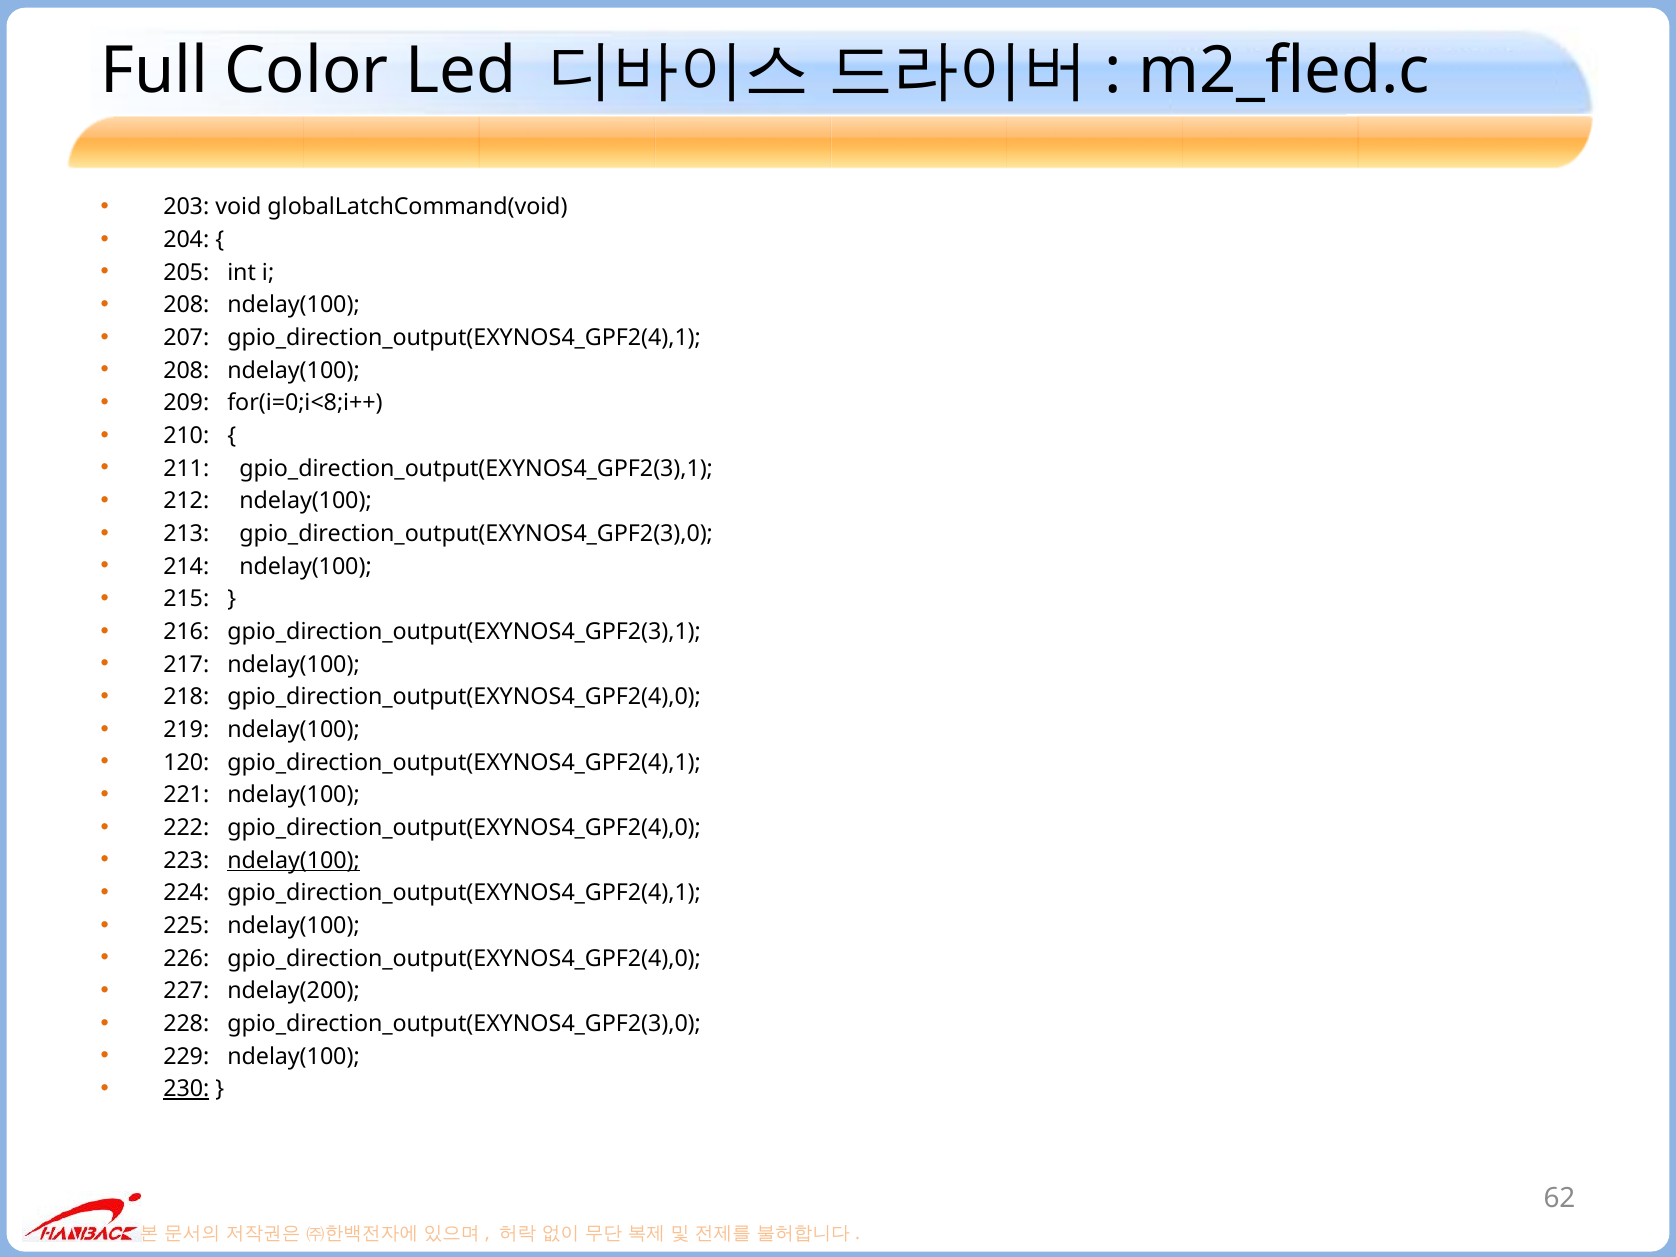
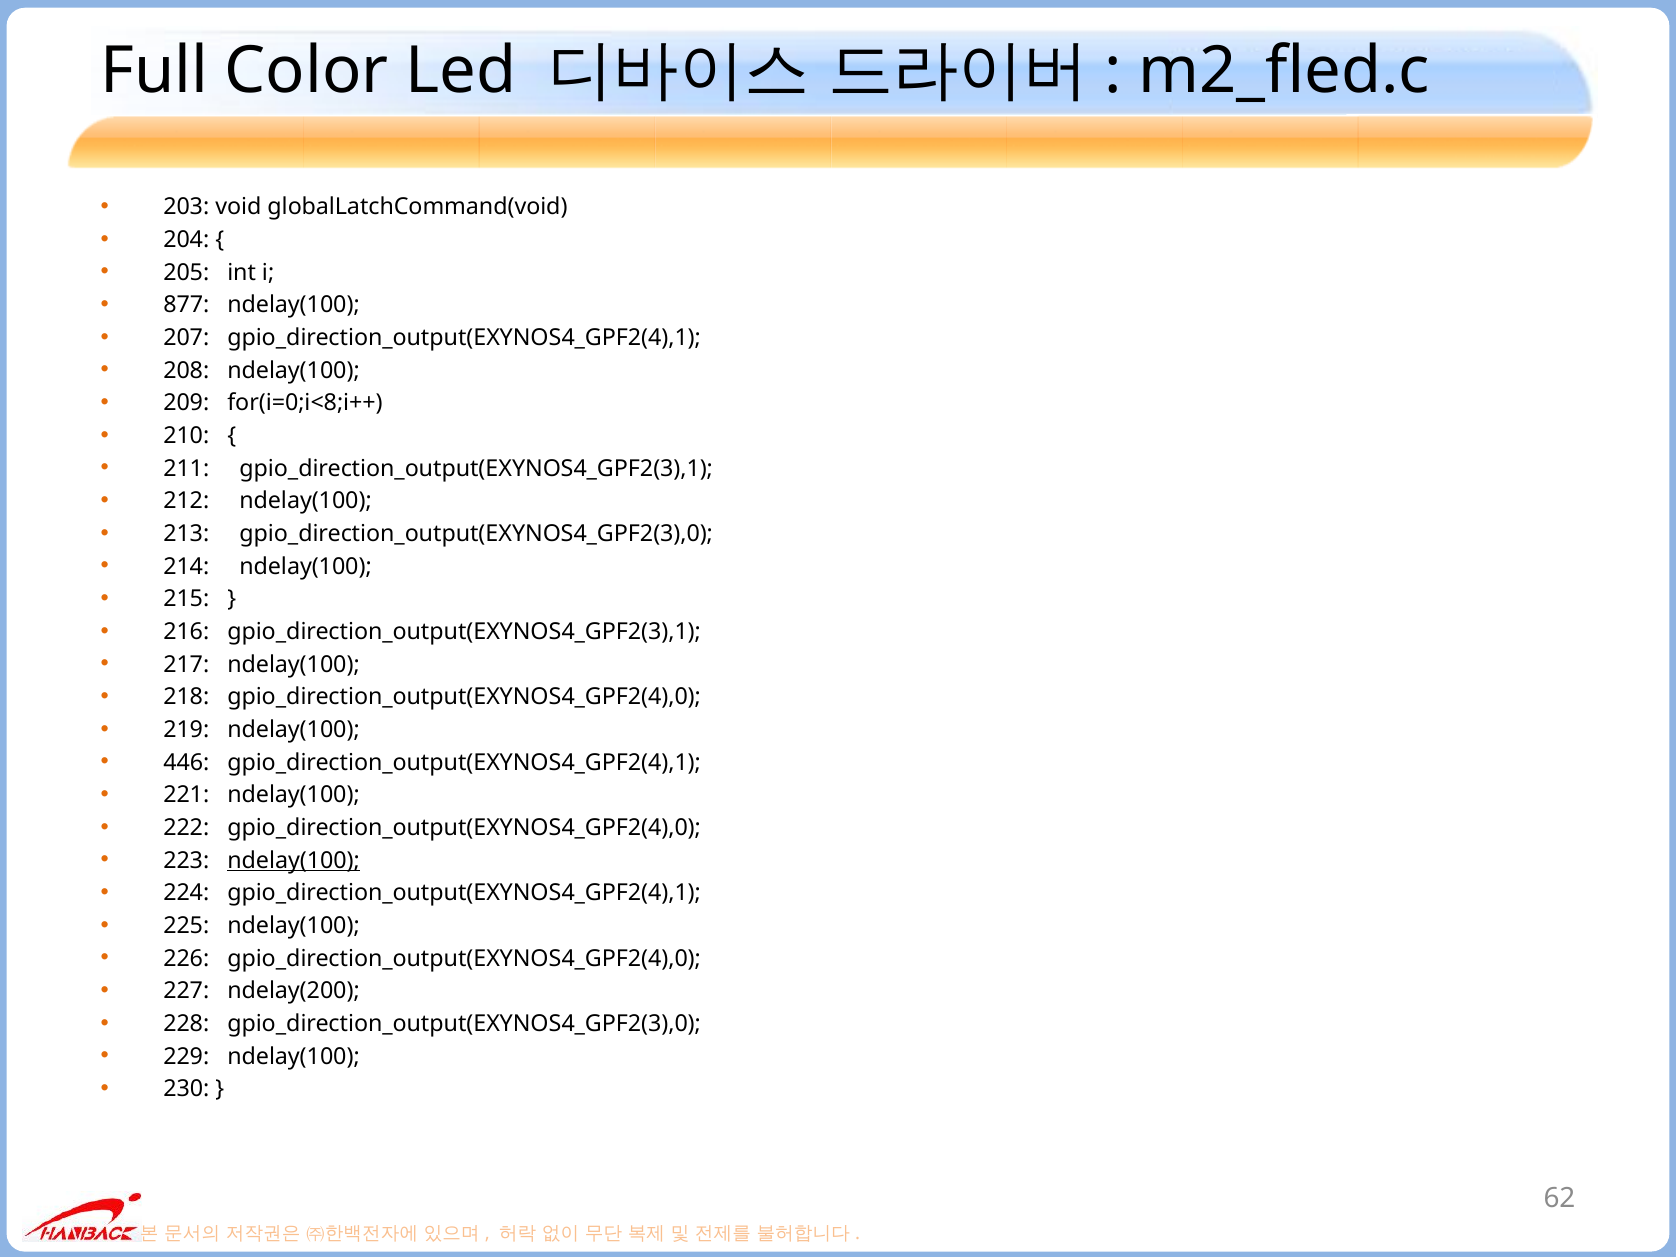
208 at (186, 305): 208 -> 877
120: 120 -> 446
230 underline: present -> none
